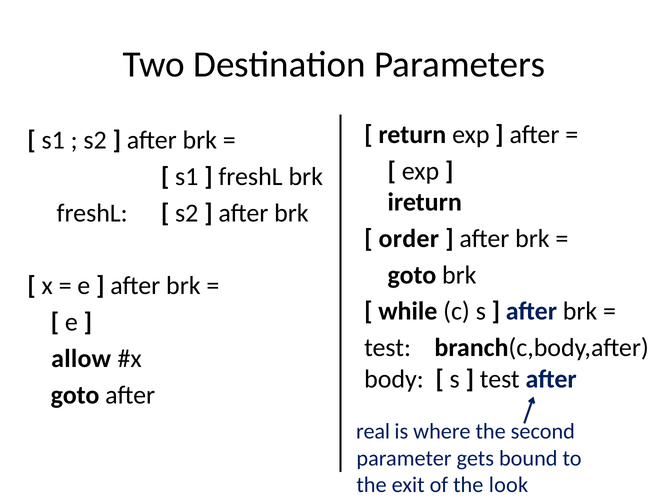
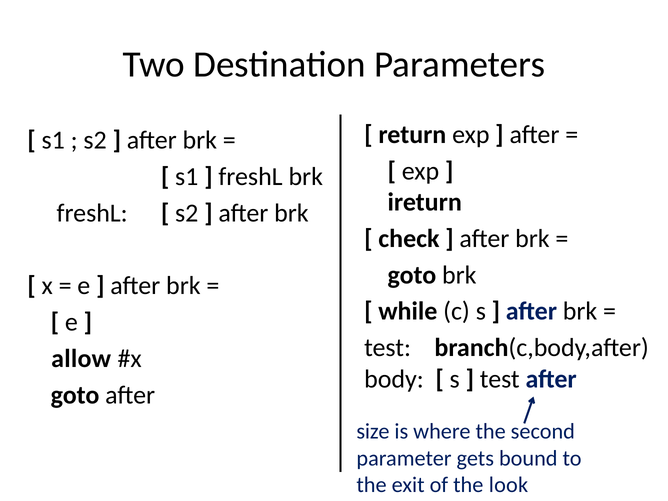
order: order -> check
real: real -> size
